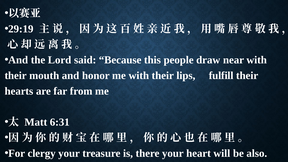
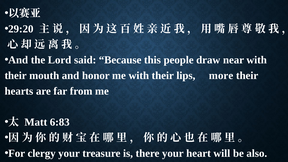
29:19: 29:19 -> 29:20
fulfill: fulfill -> more
6:31: 6:31 -> 6:83
